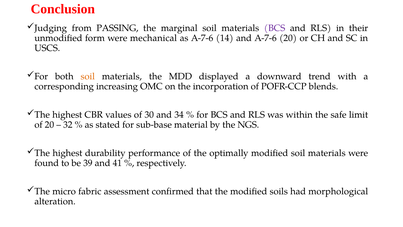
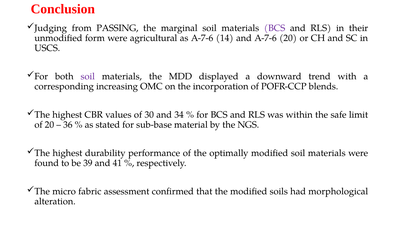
mechanical: mechanical -> agricultural
soil at (88, 76) colour: orange -> purple
32: 32 -> 36
